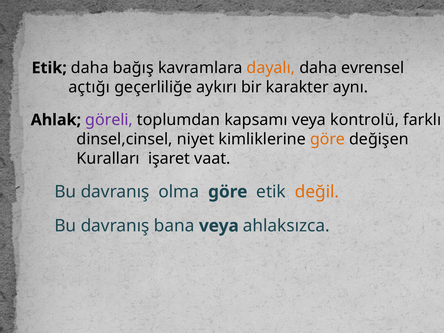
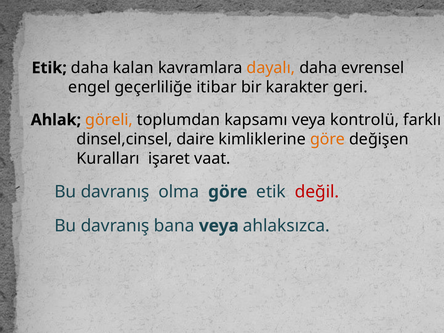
bağış: bağış -> kalan
açtığı: açtığı -> engel
aykırı: aykırı -> itibar
aynı: aynı -> geri
göreli colour: purple -> orange
niyet: niyet -> daire
değil colour: orange -> red
